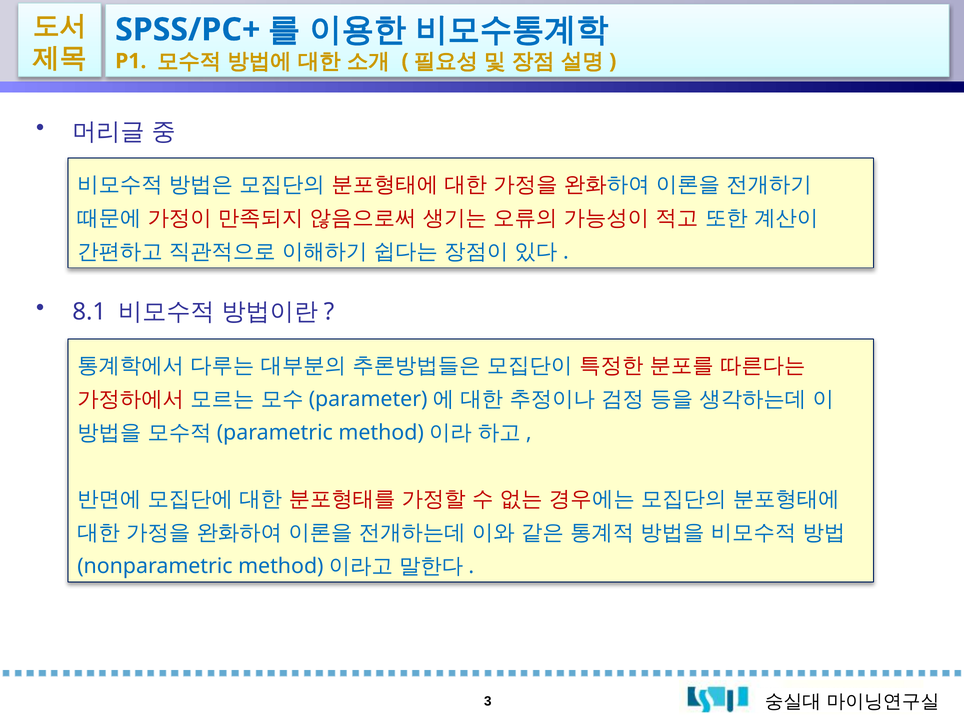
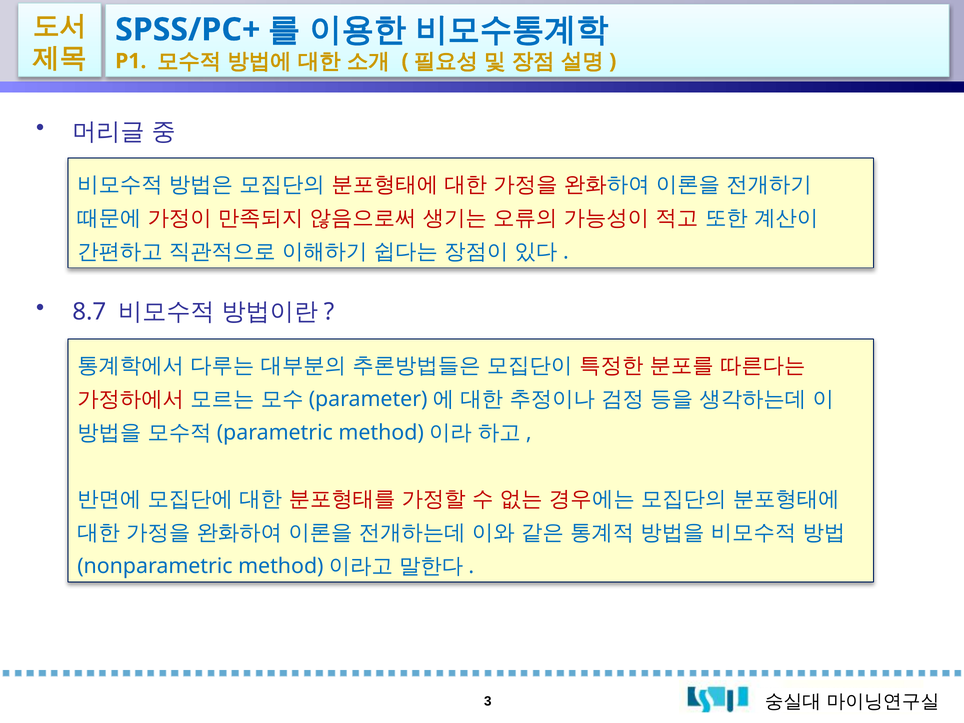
8.1: 8.1 -> 8.7
